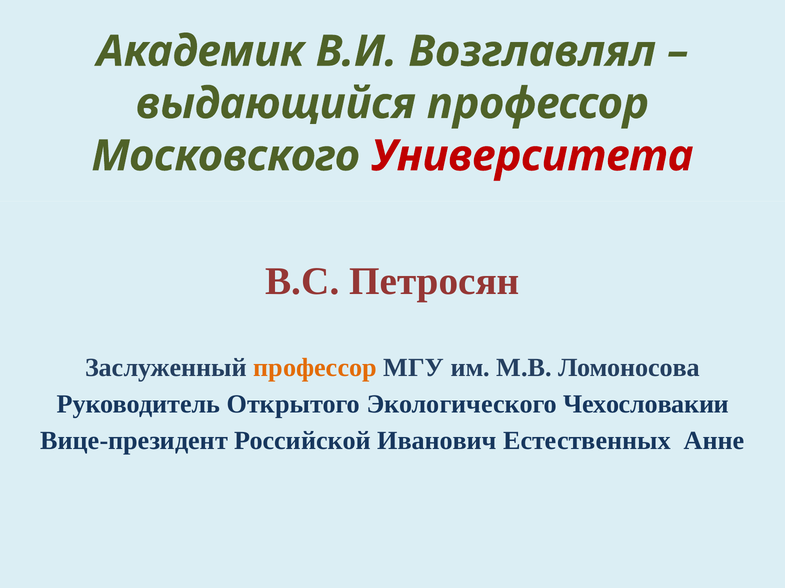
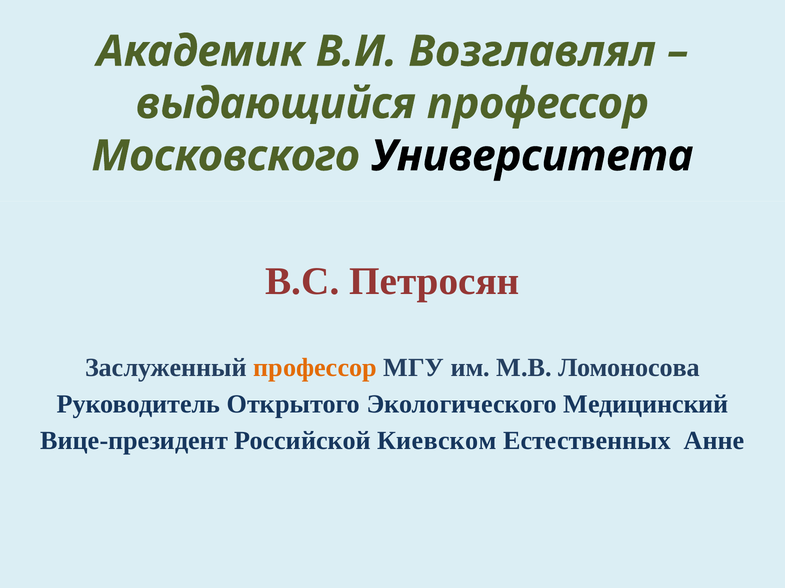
Университета colour: red -> black
Чехословакии: Чехословакии -> Медицинский
Иванович: Иванович -> Киевском
